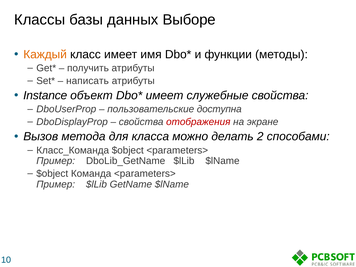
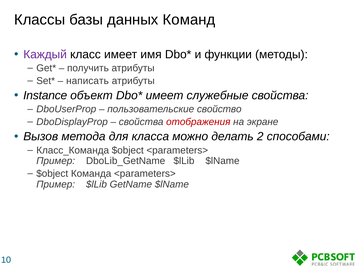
Выборе: Выборе -> Команд
Каждый colour: orange -> purple
доступна: доступна -> свойство
